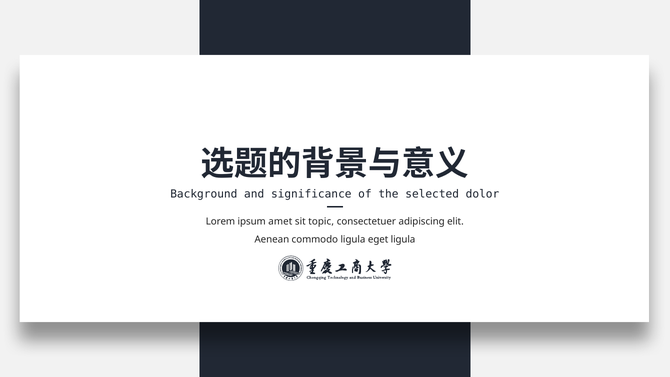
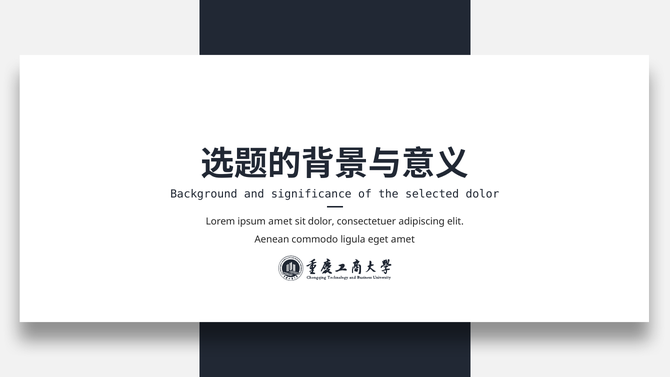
sit topic: topic -> dolor
eget ligula: ligula -> amet
